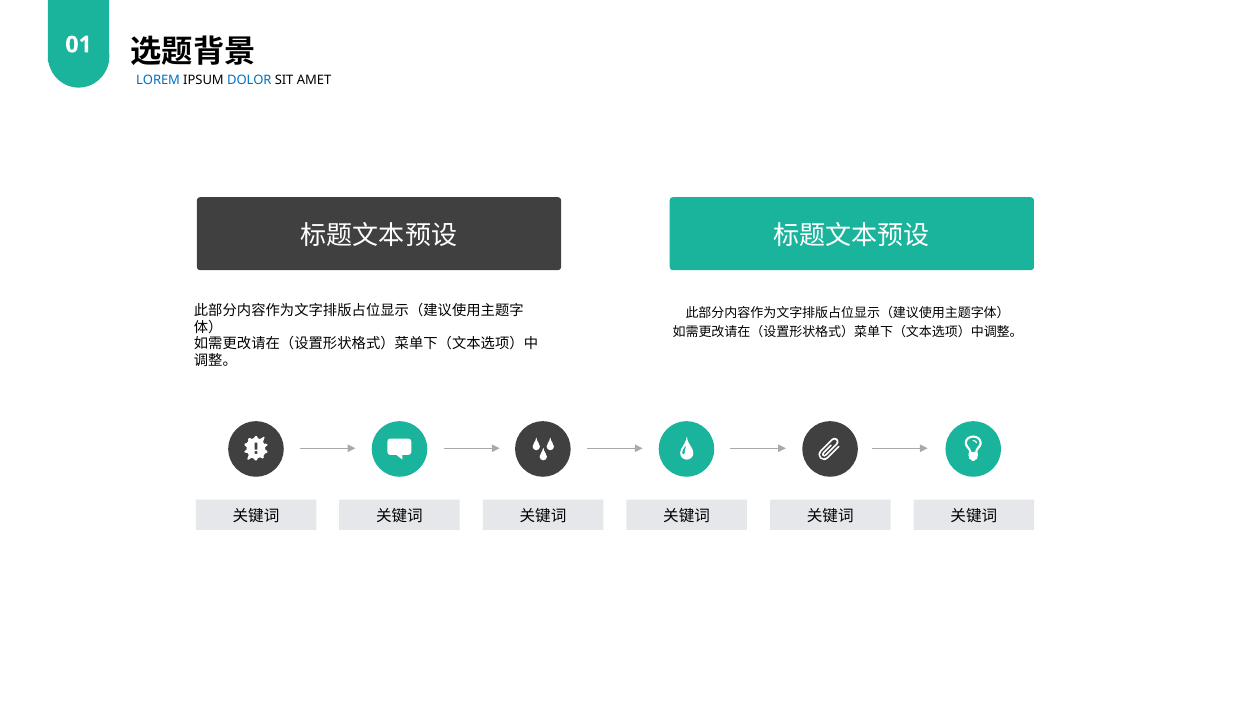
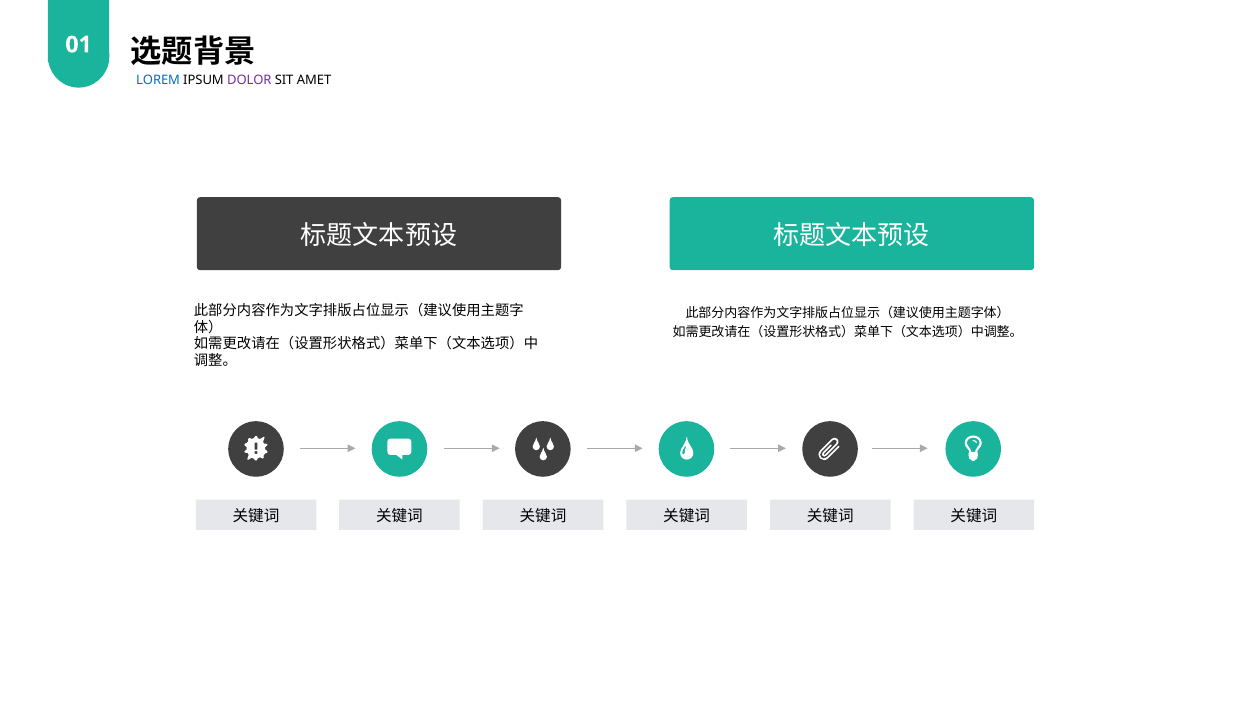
DOLOR colour: blue -> purple
